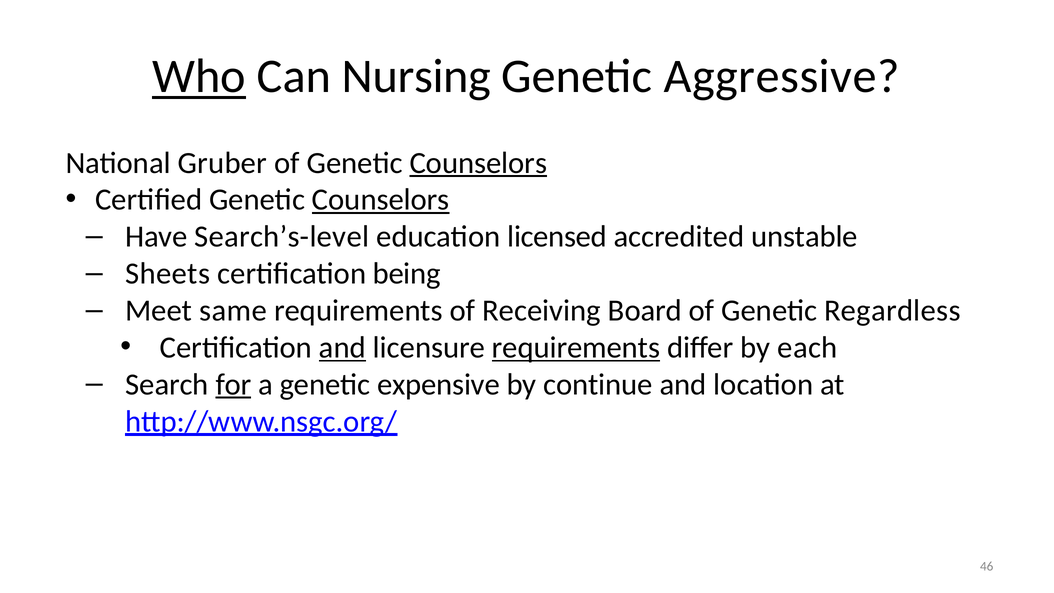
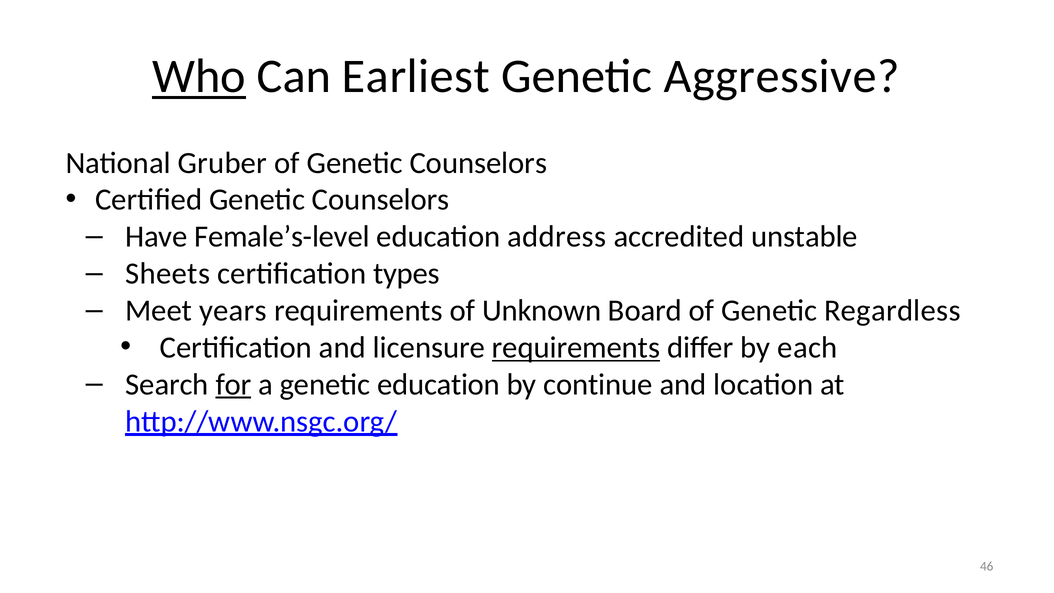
Nursing: Nursing -> Earliest
Counselors at (478, 163) underline: present -> none
Counselors at (381, 200) underline: present -> none
Search’s-level: Search’s-level -> Female’s-level
licensed: licensed -> address
being: being -> types
same: same -> years
Receiving: Receiving -> Unknown
and at (342, 347) underline: present -> none
genetic expensive: expensive -> education
